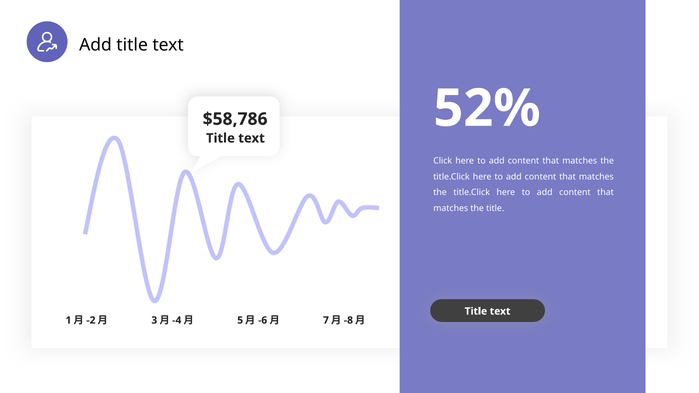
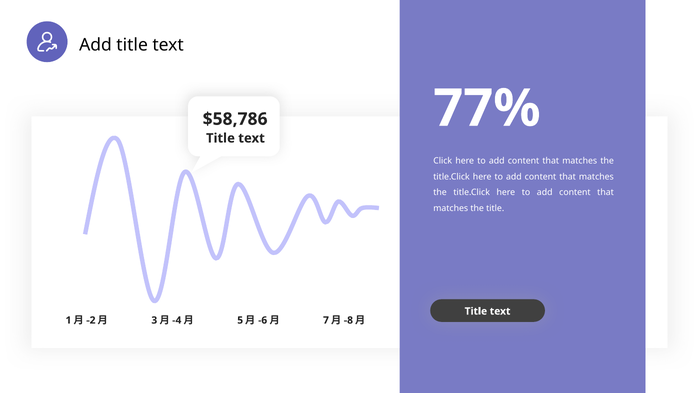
52%: 52% -> 77%
